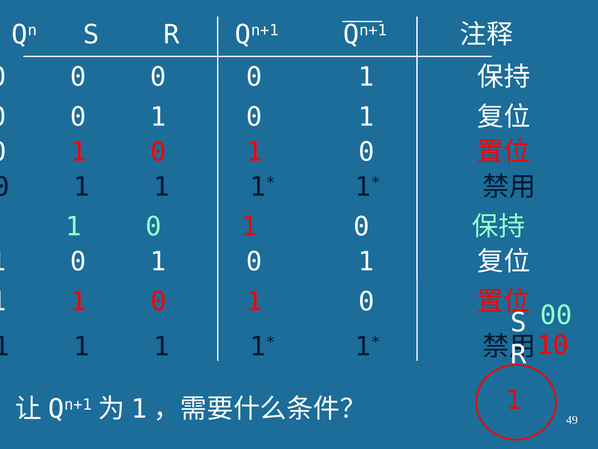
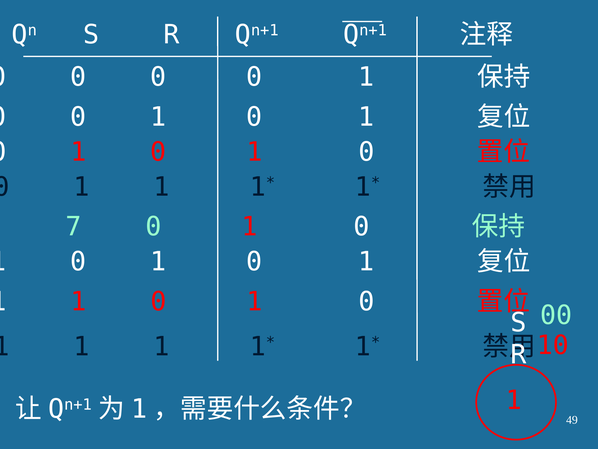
1 at (73, 226): 1 -> 7
